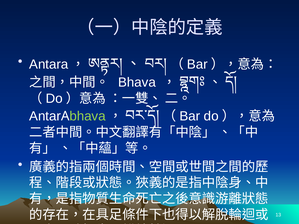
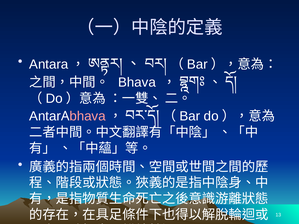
bhava at (88, 116) colour: light green -> pink
